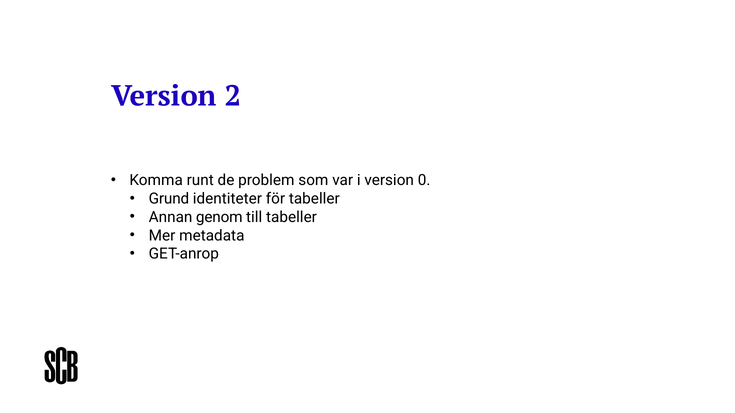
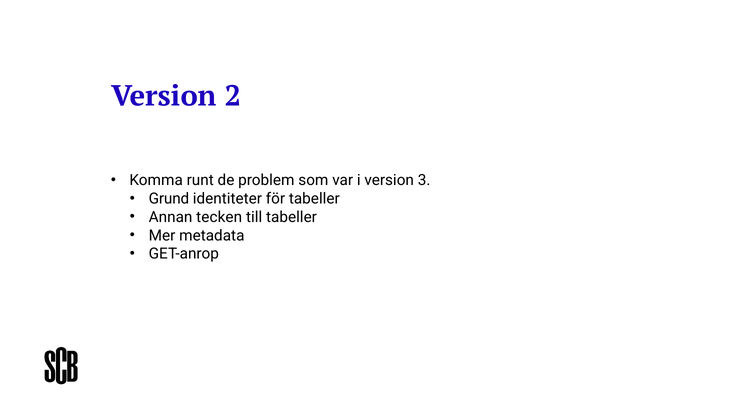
0: 0 -> 3
genom: genom -> tecken
